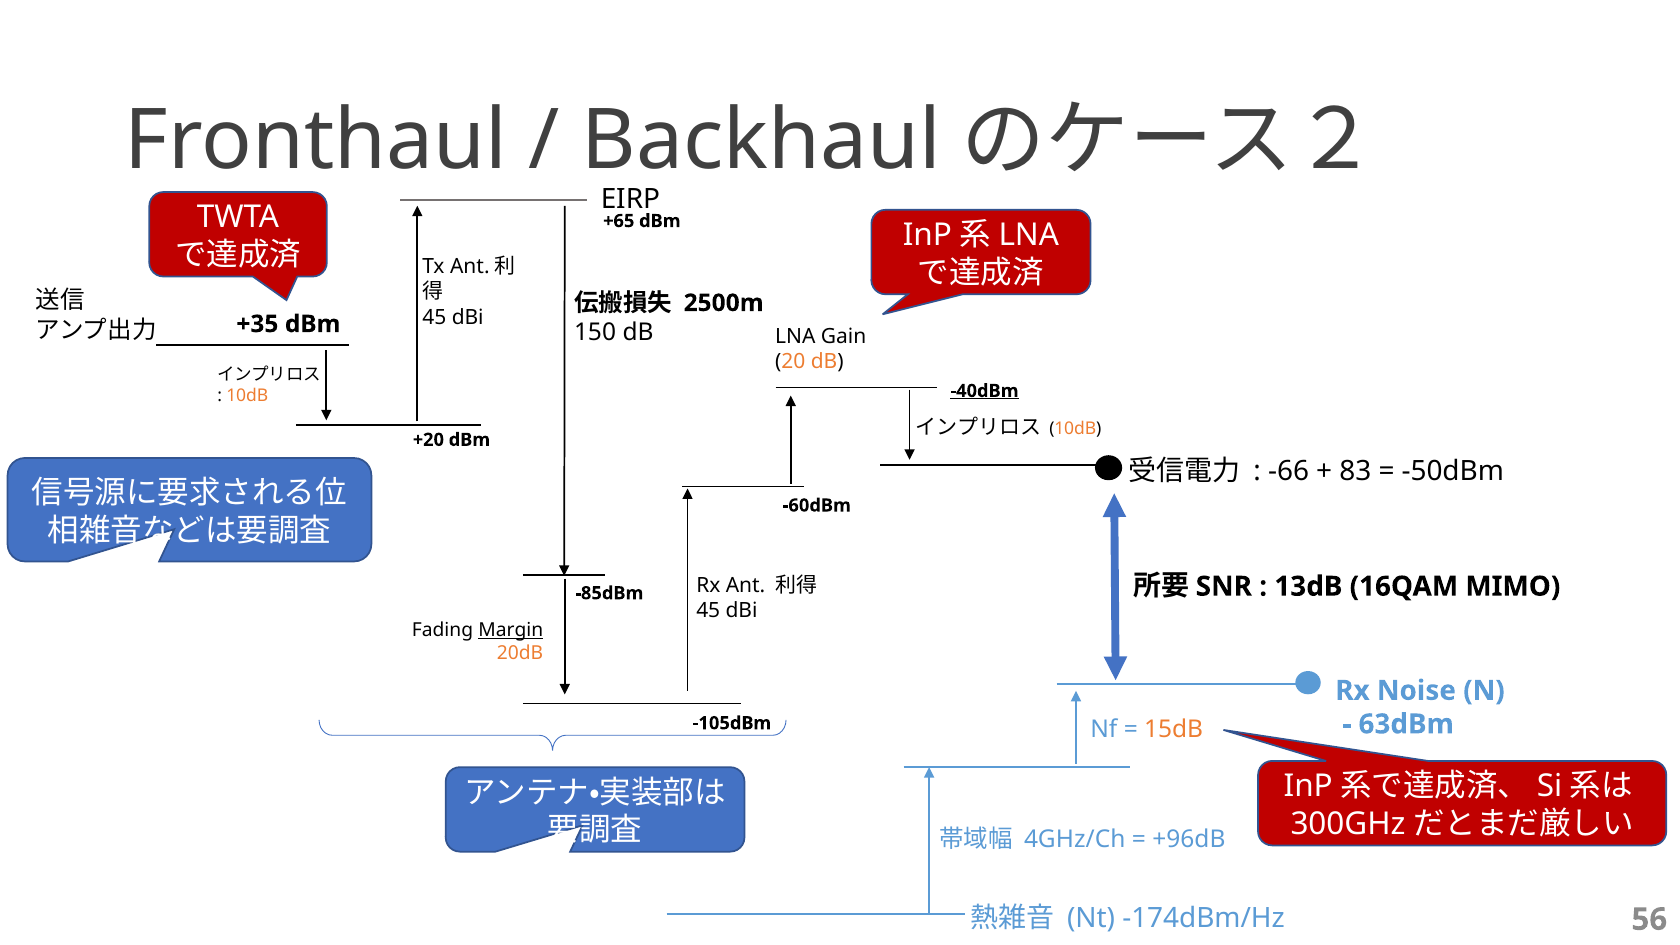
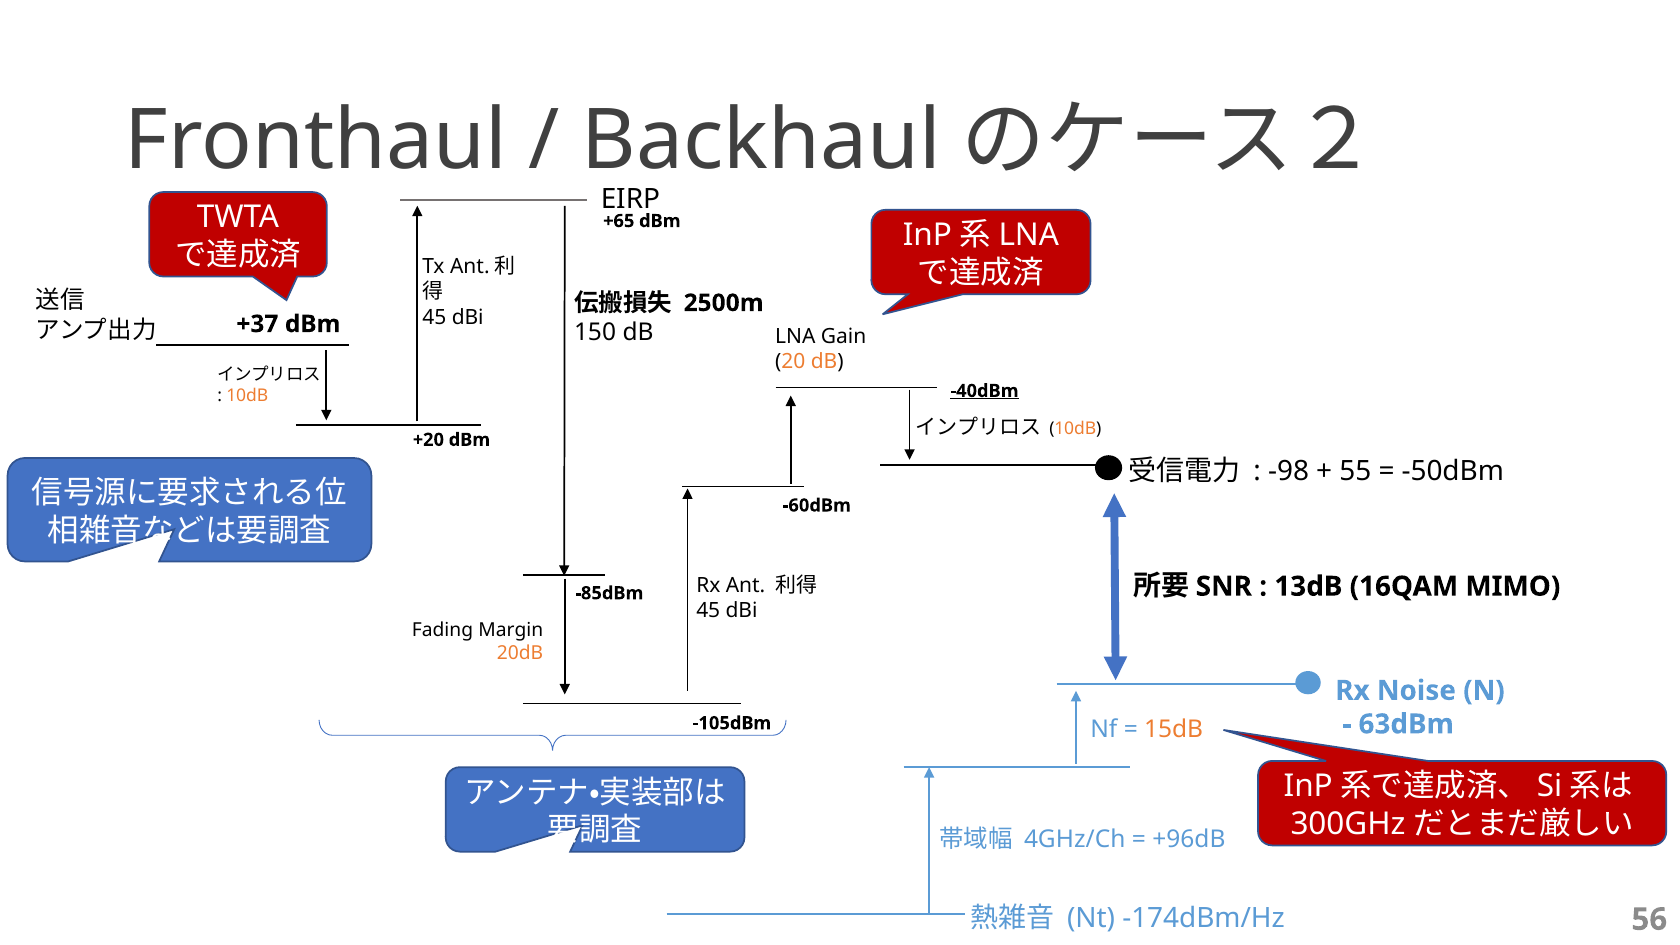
+35: +35 -> +37
-66: -66 -> -98
83: 83 -> 55
Margin underline: present -> none
